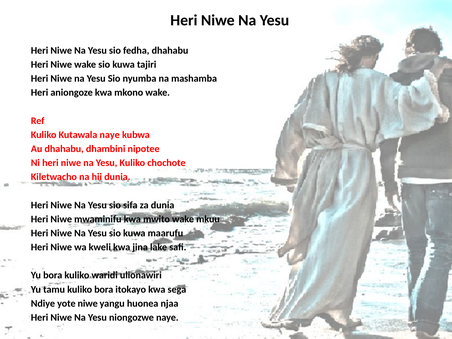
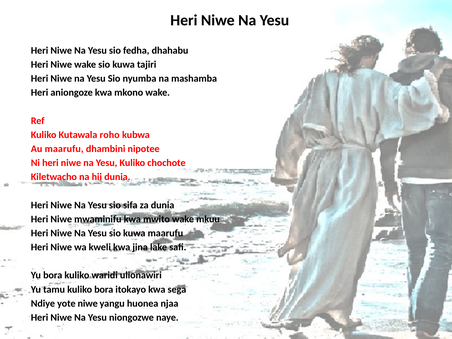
Kutawala naye: naye -> roho
Au dhahabu: dhahabu -> maarufu
